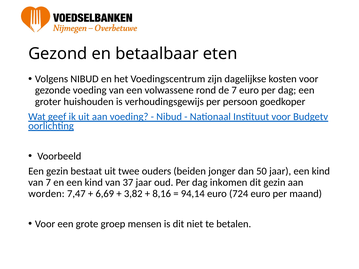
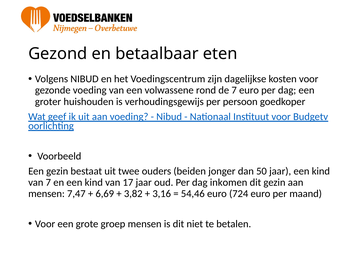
37: 37 -> 17
worden at (46, 194): worden -> mensen
8,16: 8,16 -> 3,16
94,14: 94,14 -> 54,46
